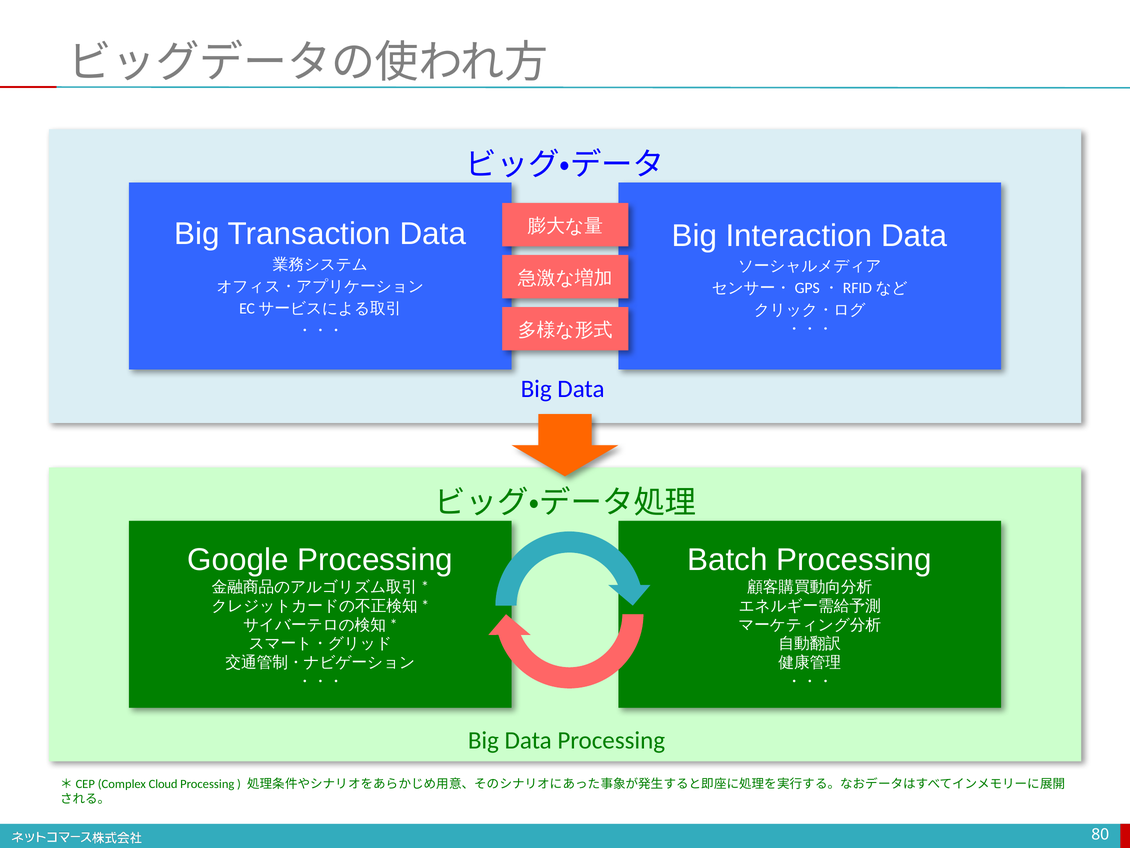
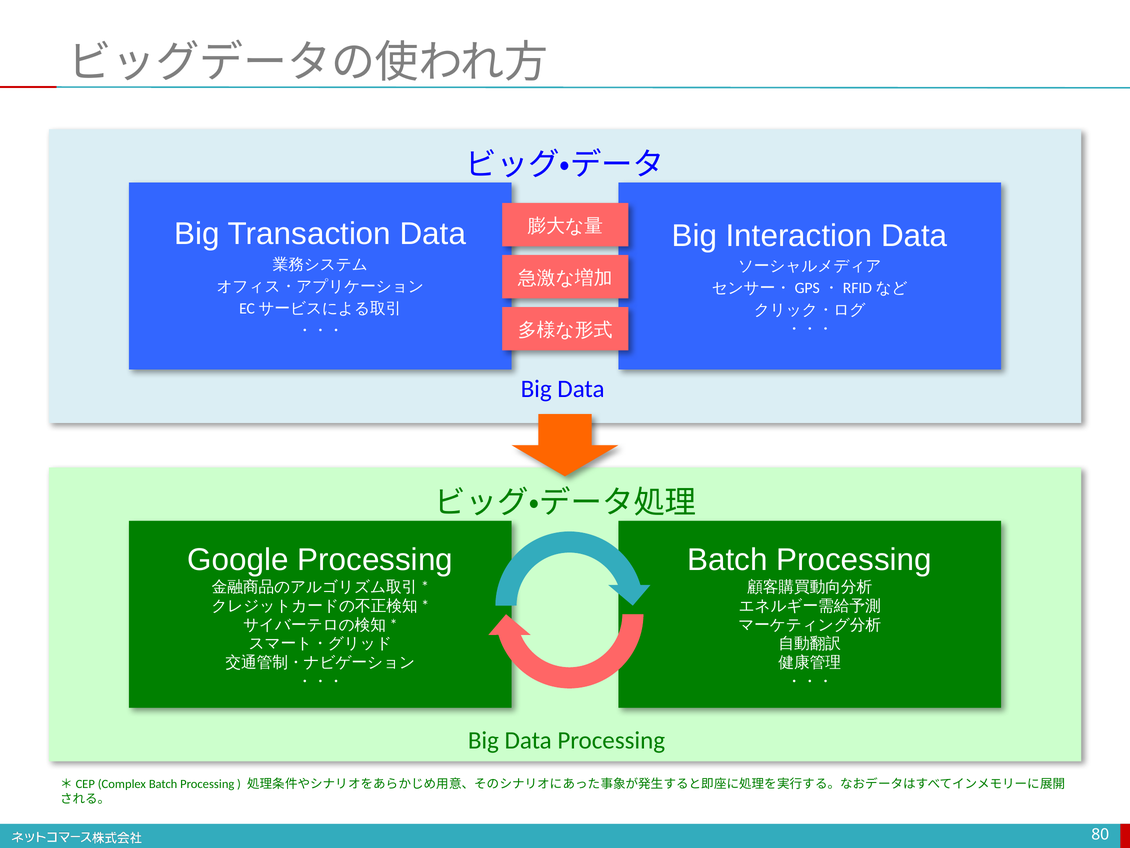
Complex Cloud: Cloud -> Batch
